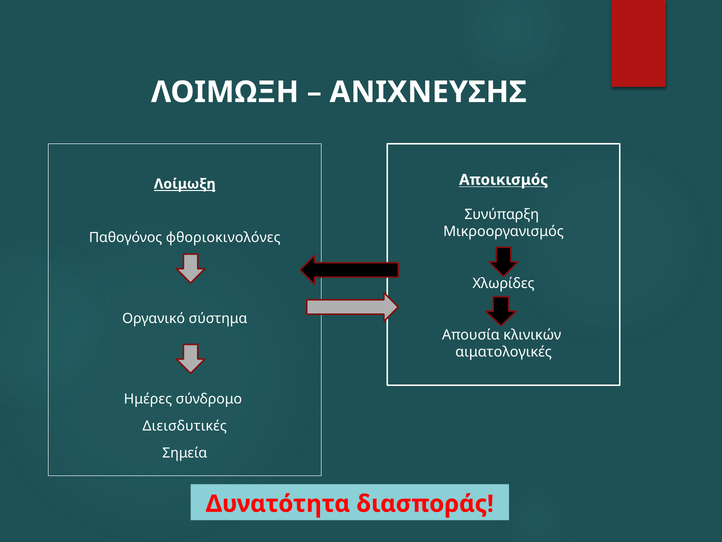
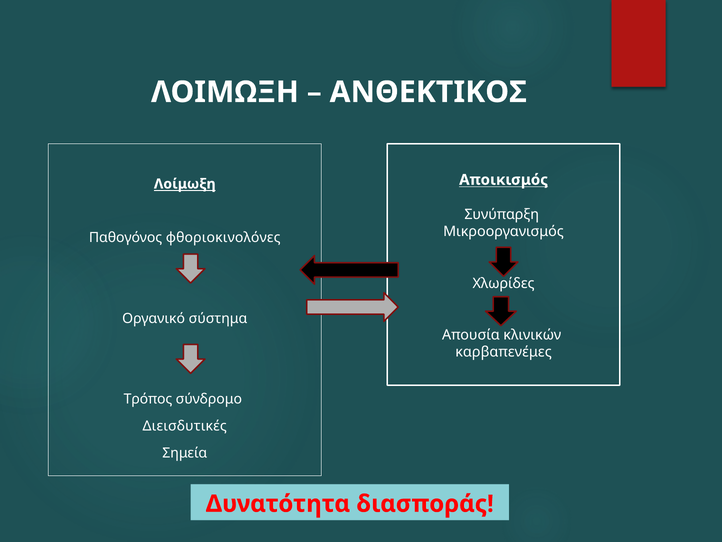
ΑΝΙΧΝΕΥΣΗΣ: ΑΝΙΧΝΕΥΣΗΣ -> ΑΝΘΕΚΤΙΚΟΣ
αιματολογικές: αιματολογικές -> καρβαπενέμες
Ημέρες: Ημέρες -> Τρόπος
